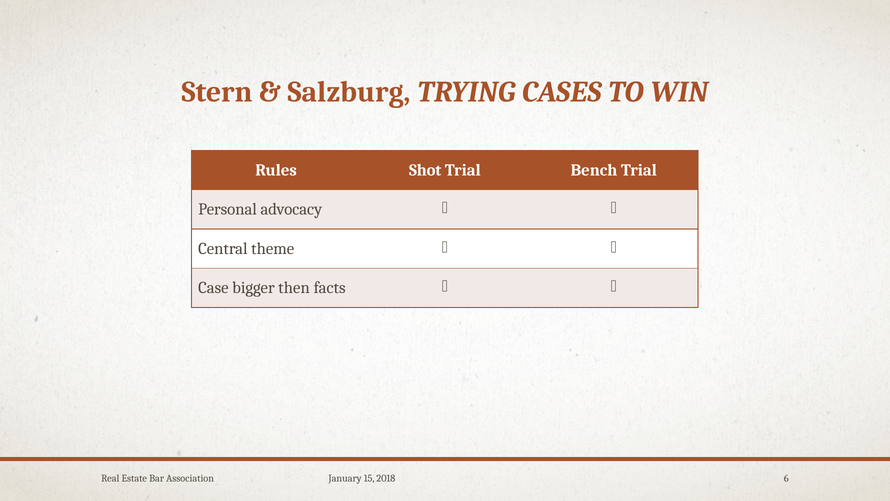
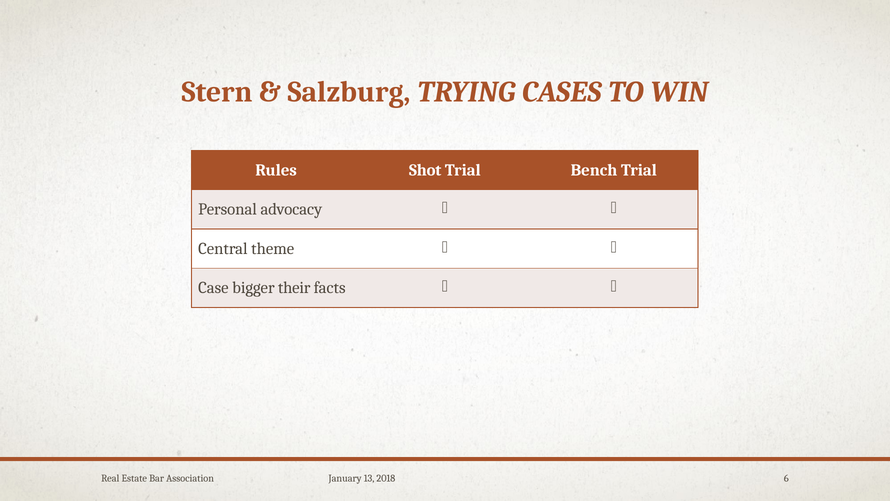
then: then -> their
15: 15 -> 13
